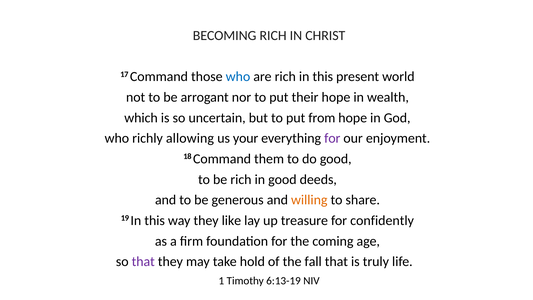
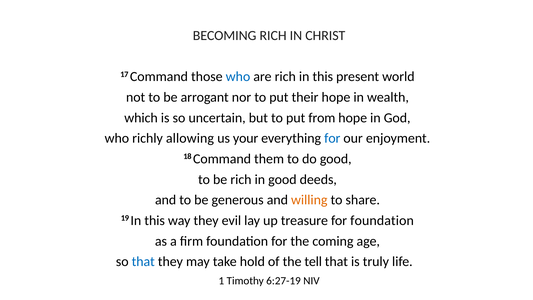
for at (332, 138) colour: purple -> blue
like: like -> evil
for confidently: confidently -> foundation
that at (143, 262) colour: purple -> blue
fall: fall -> tell
6:13-19: 6:13-19 -> 6:27-19
